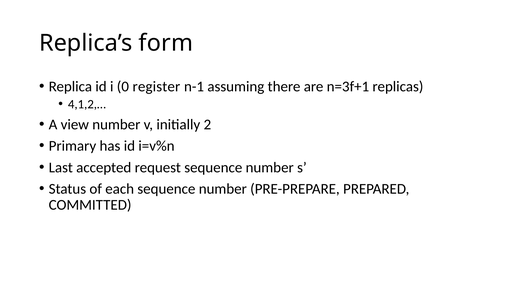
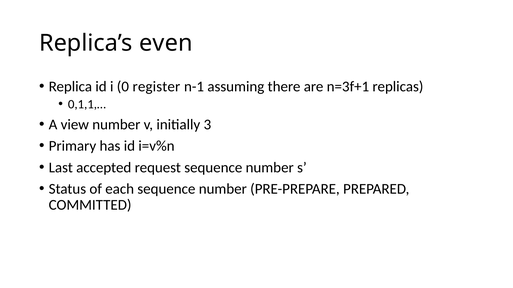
form: form -> even
4,1,2,…: 4,1,2,… -> 0,1,1,…
2: 2 -> 3
